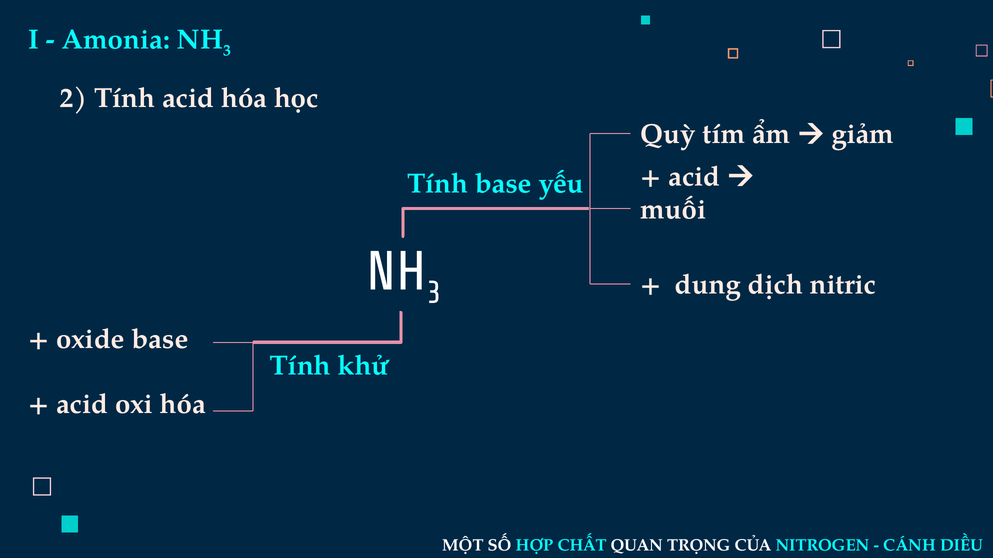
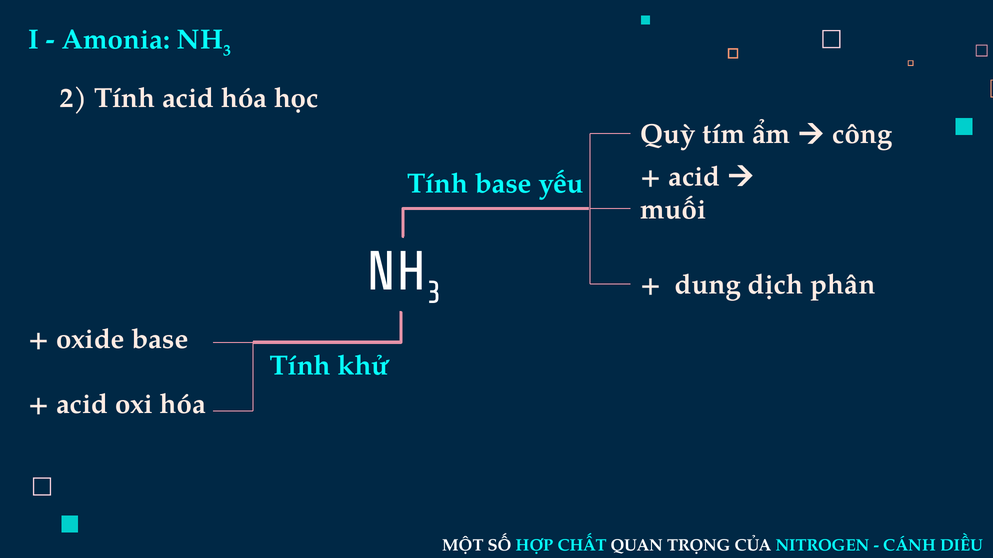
giảm: giảm -> công
nitric: nitric -> phân
